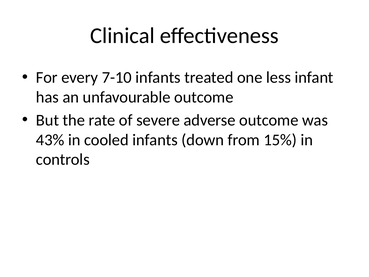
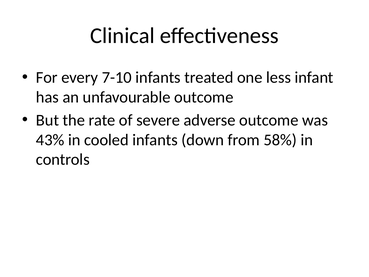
15%: 15% -> 58%
